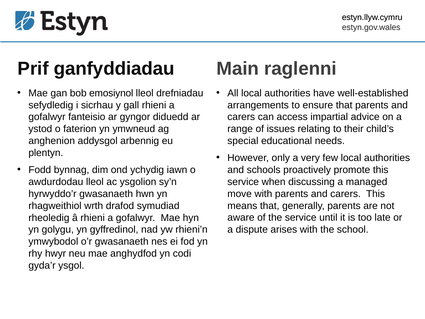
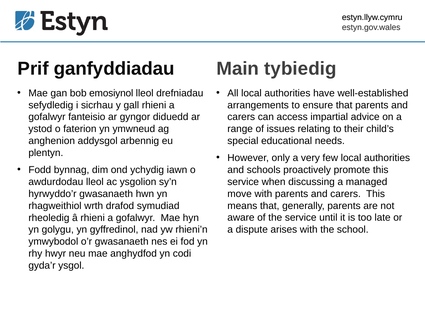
raglenni: raglenni -> tybiedig
